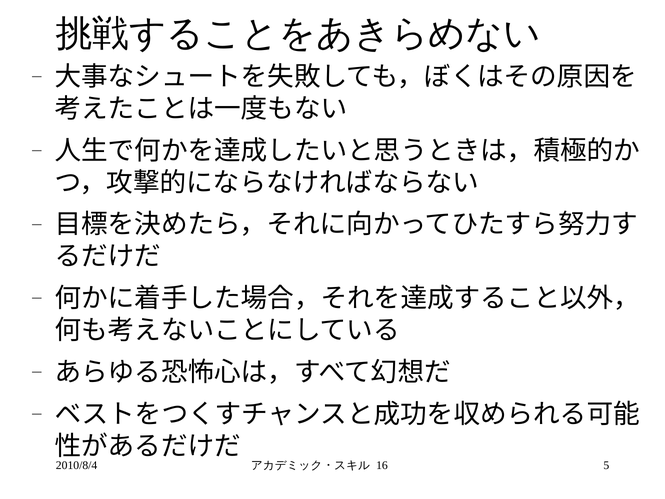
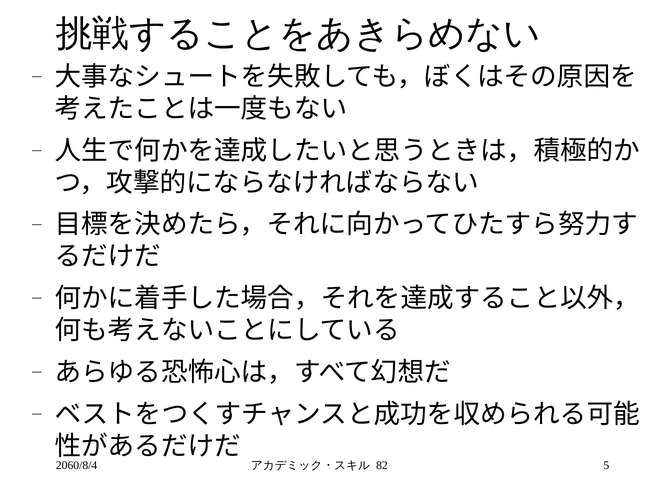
2010/8/4: 2010/8/4 -> 2060/8/4
16: 16 -> 82
